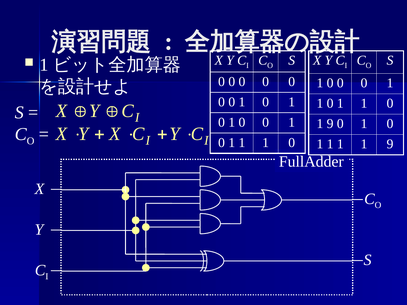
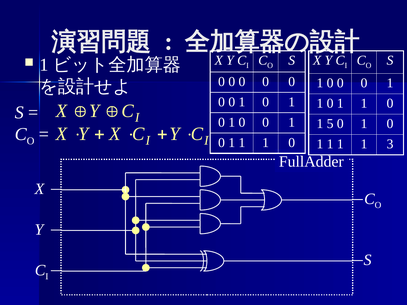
9 at (330, 124): 9 -> 5
1 1 9: 9 -> 3
